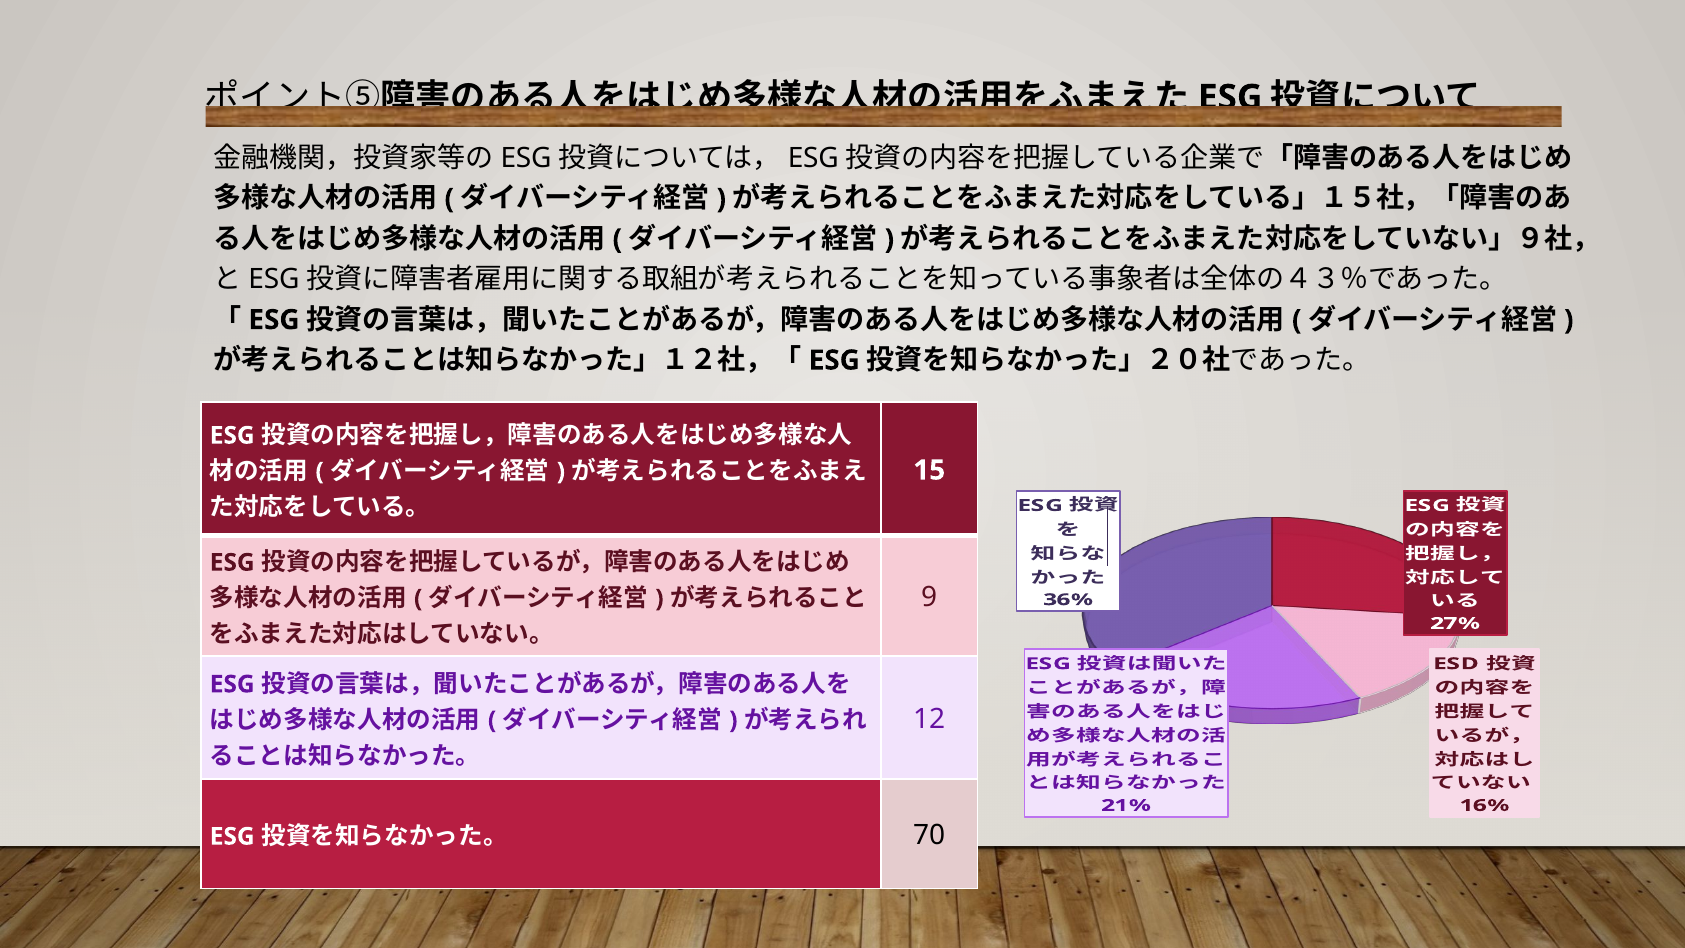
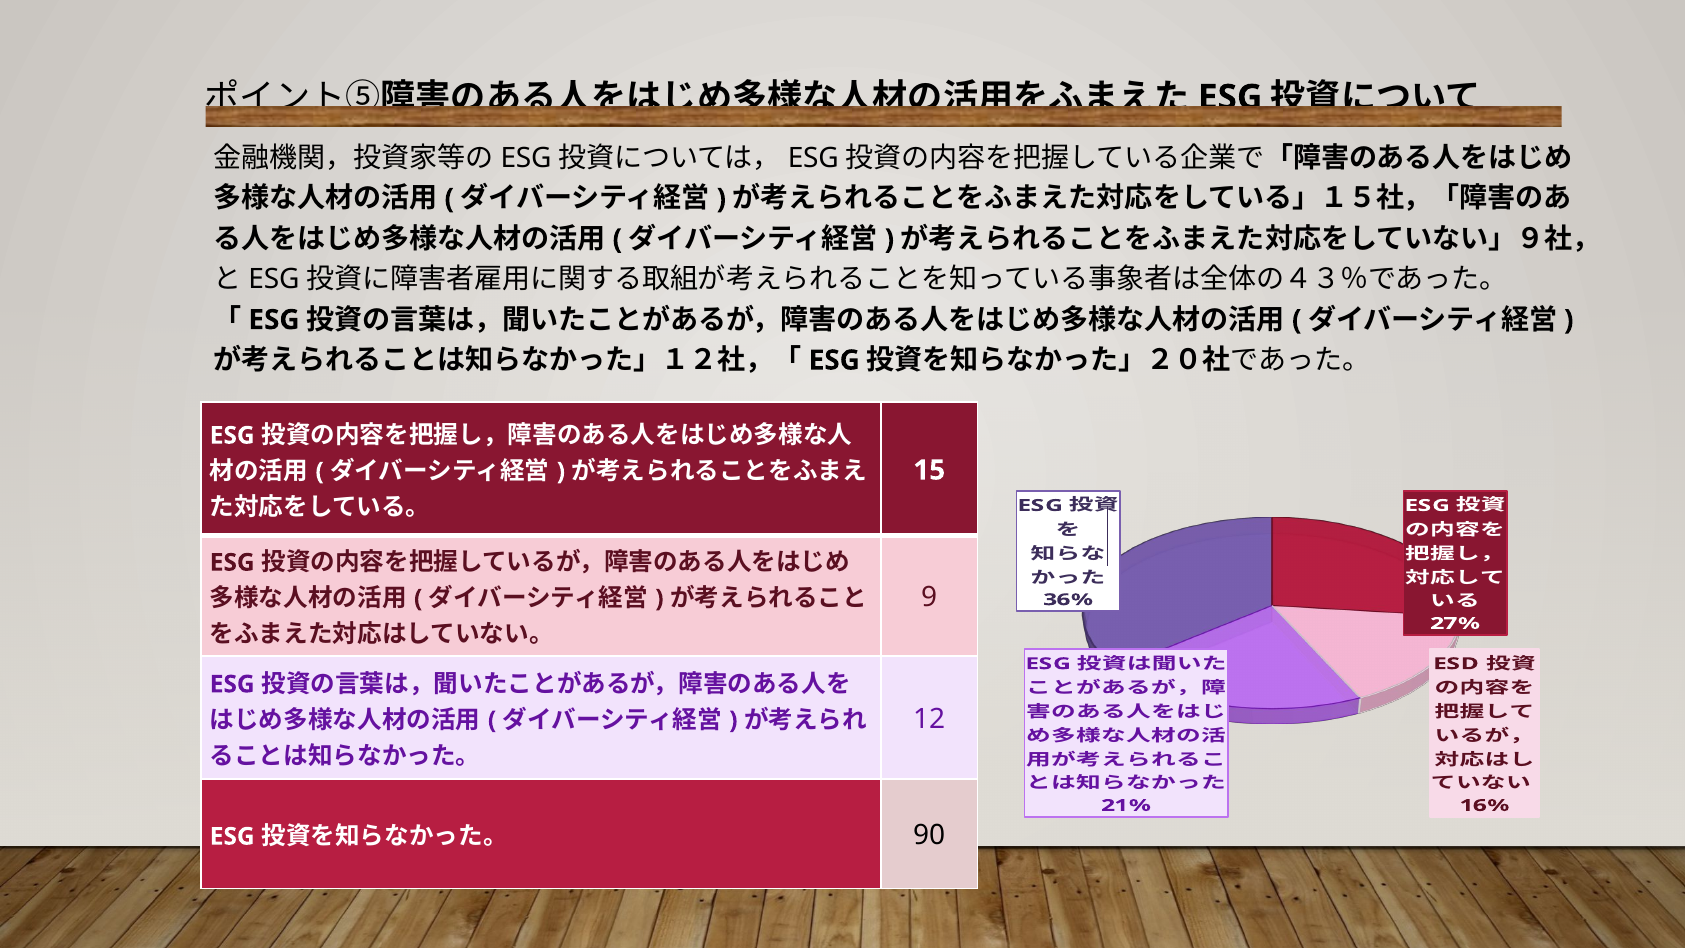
70: 70 -> 90
